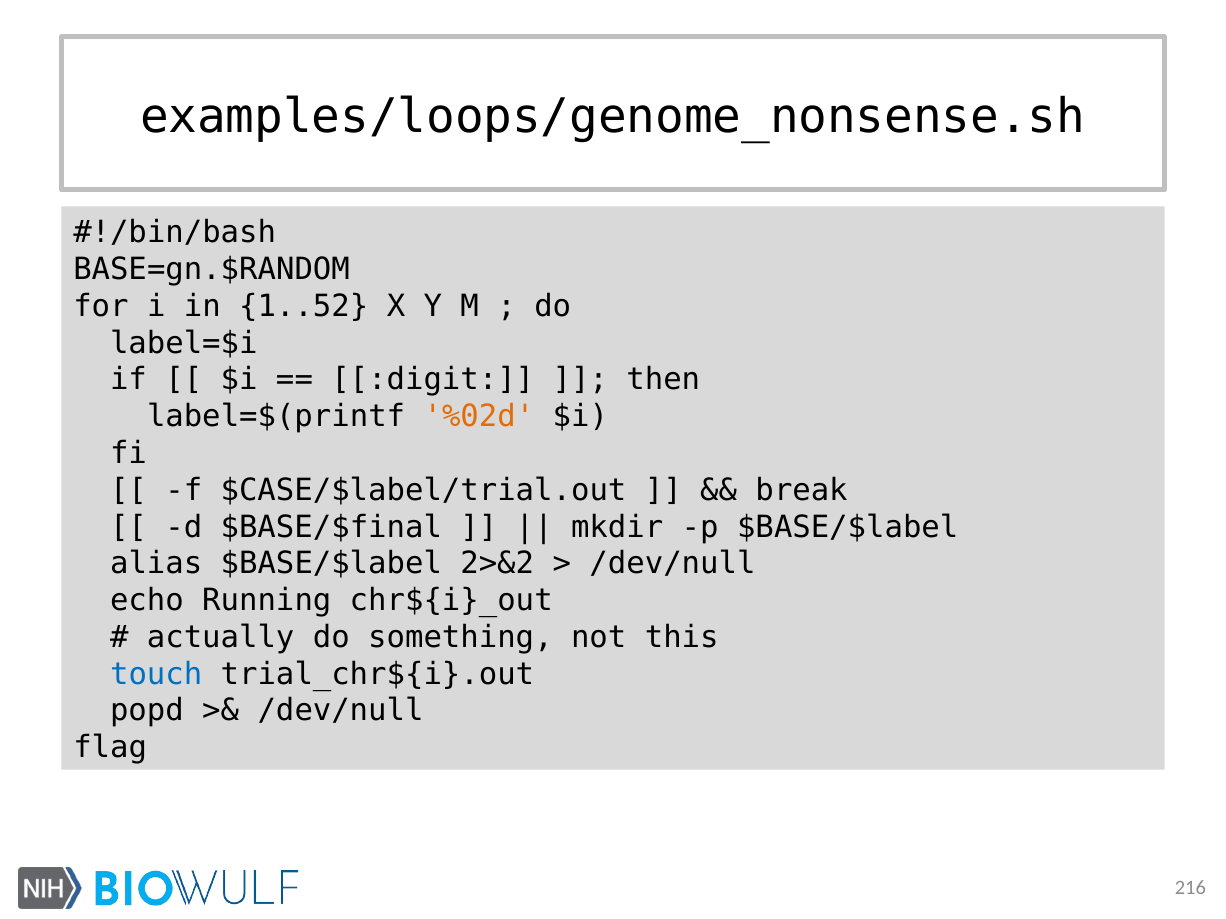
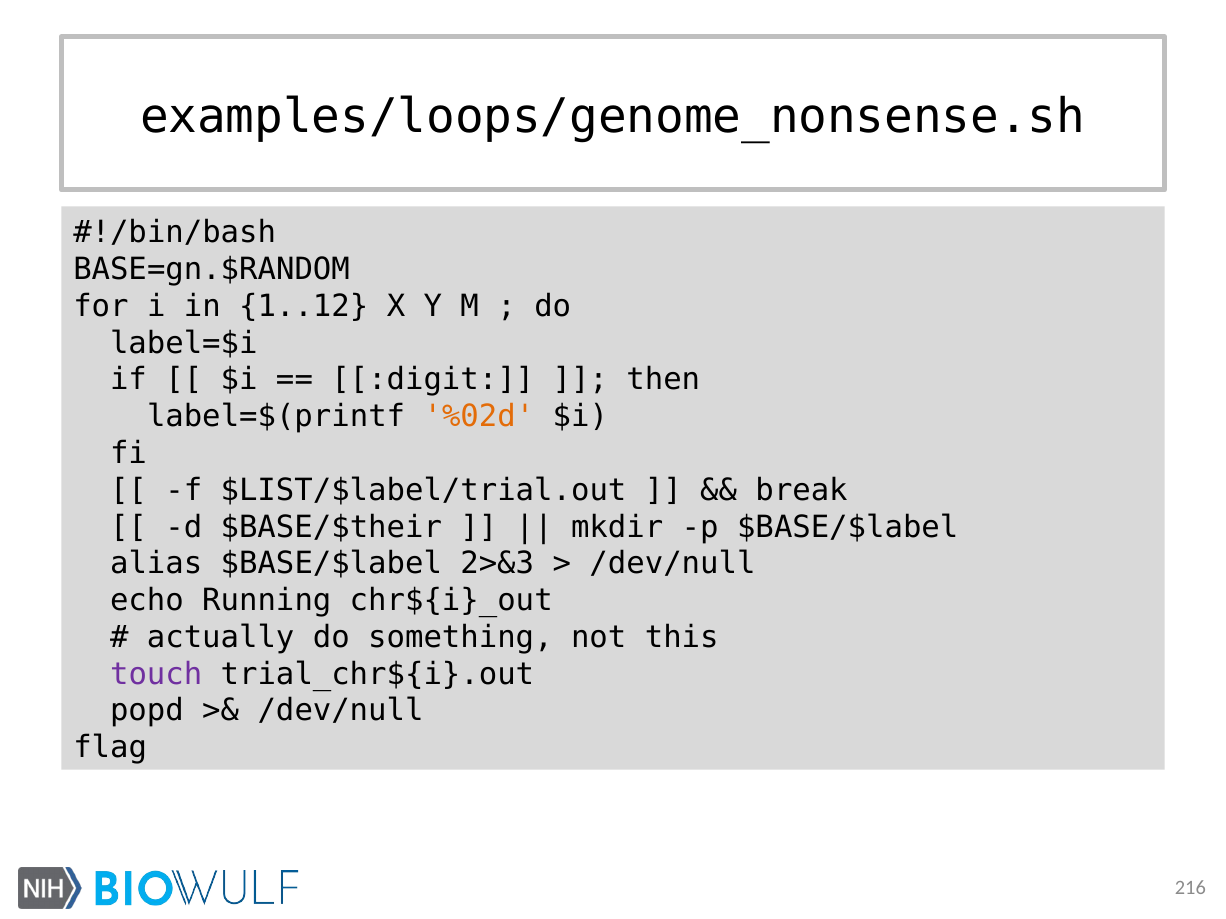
1..52: 1..52 -> 1..12
$CASE/$label/trial.out: $CASE/$label/trial.out -> $LIST/$label/trial.out
$BASE/$final: $BASE/$final -> $BASE/$their
2>&2: 2>&2 -> 2>&3
touch colour: blue -> purple
